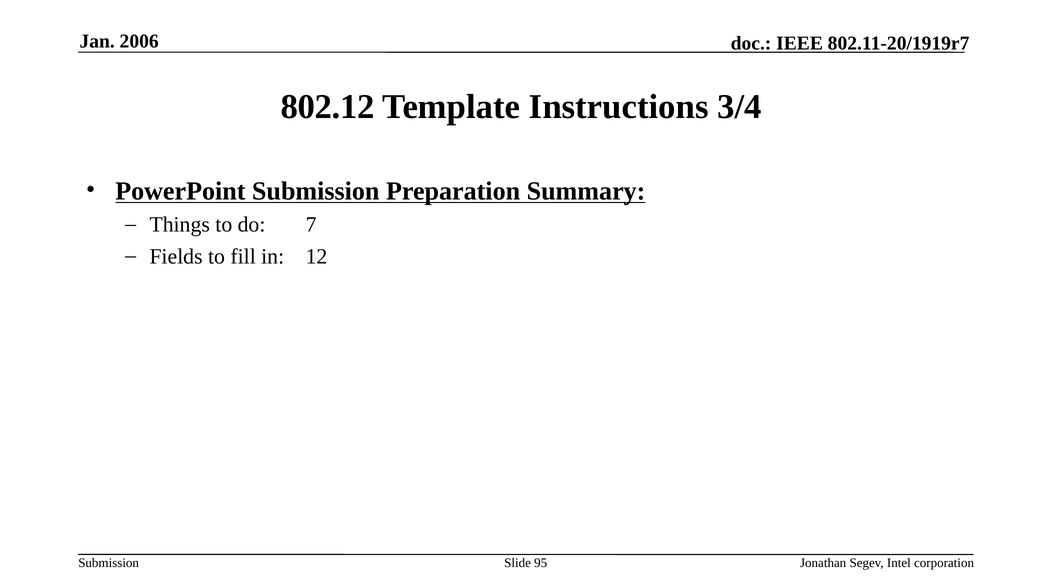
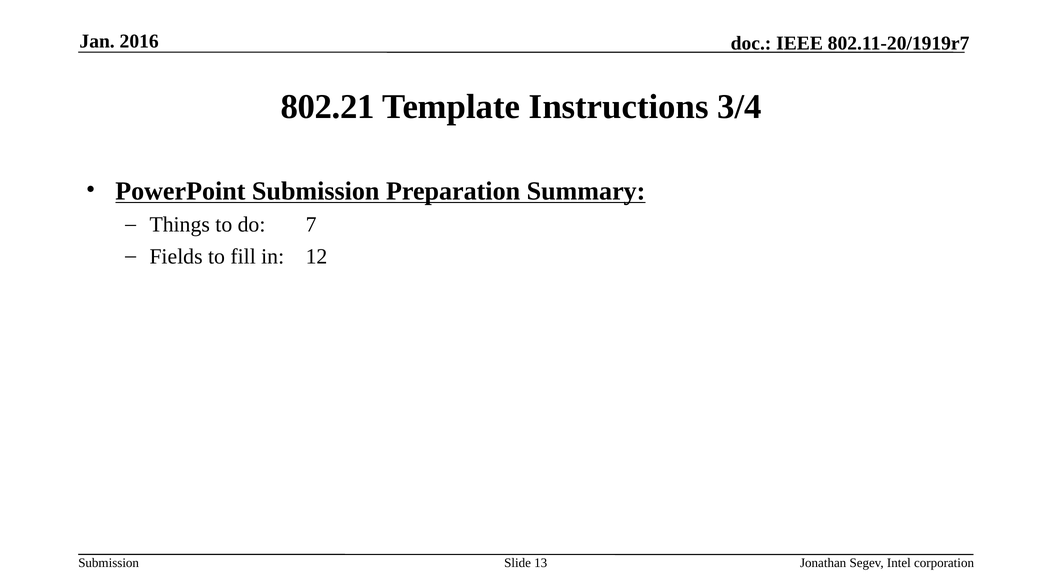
2006: 2006 -> 2016
802.12: 802.12 -> 802.21
95: 95 -> 13
